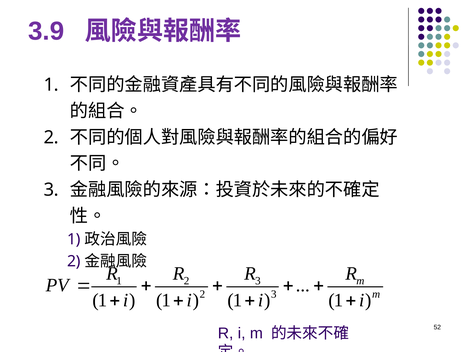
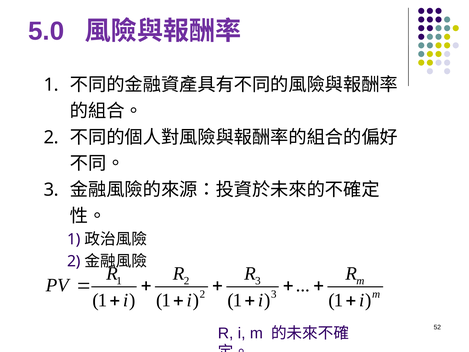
3.9: 3.9 -> 5.0
